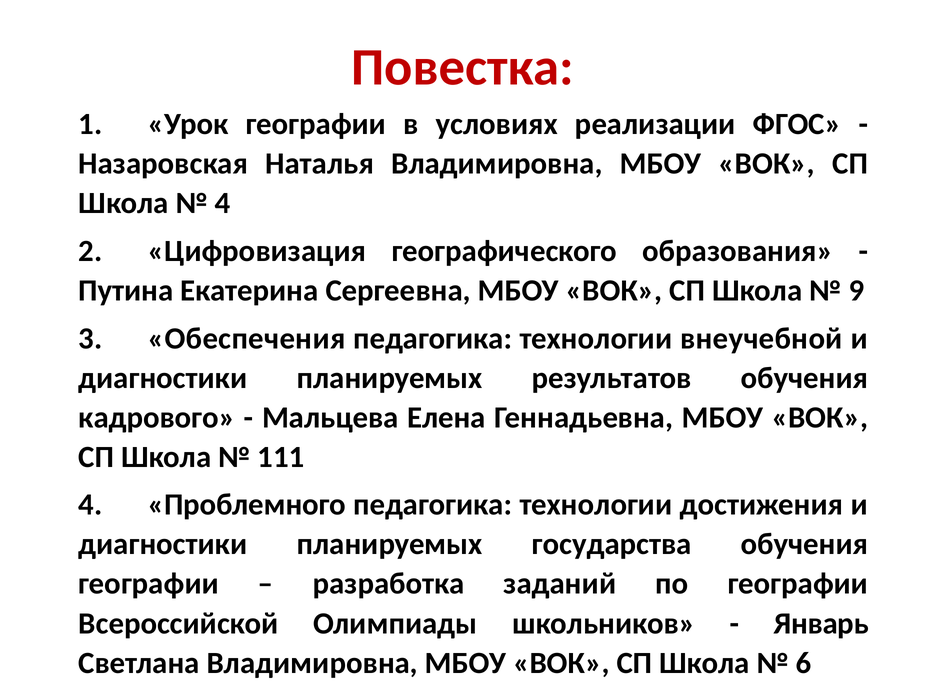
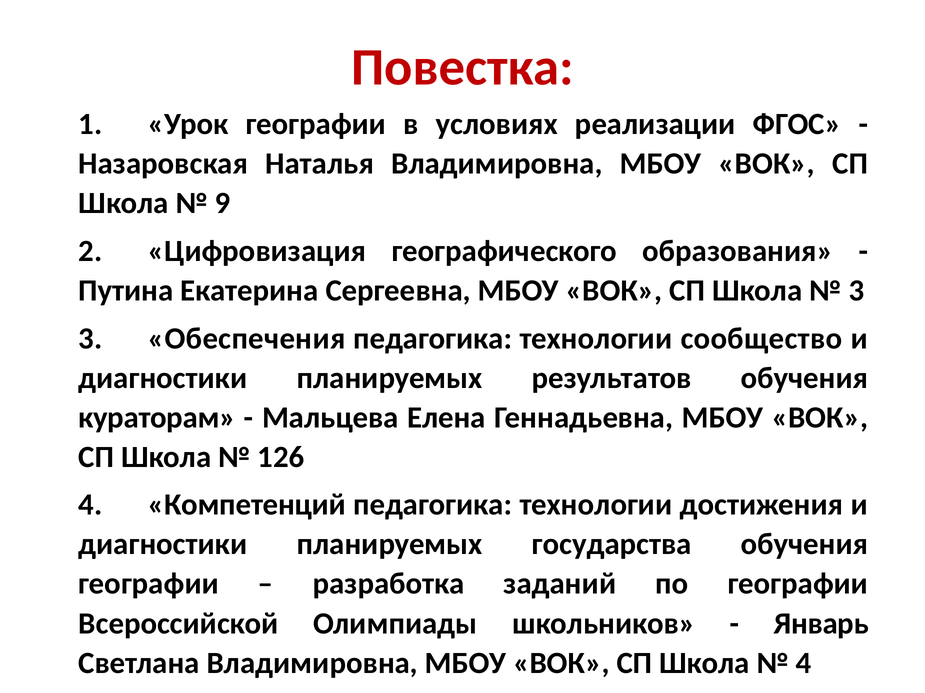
4 at (223, 203): 4 -> 9
9 at (856, 291): 9 -> 3
внеучебной: внеучебной -> сообщество
кадрового: кадрового -> кураторам
111: 111 -> 126
Проблемного: Проблемного -> Компетенций
6 at (804, 664): 6 -> 4
